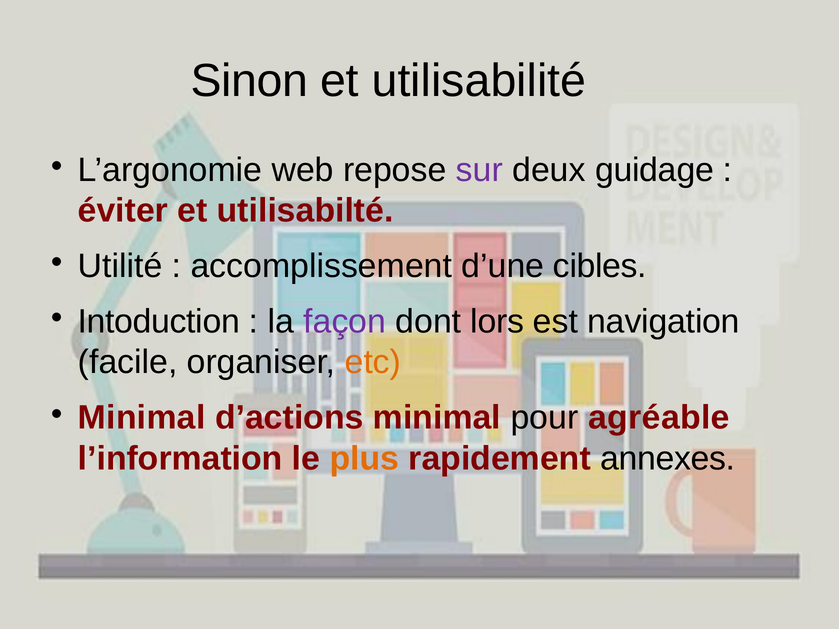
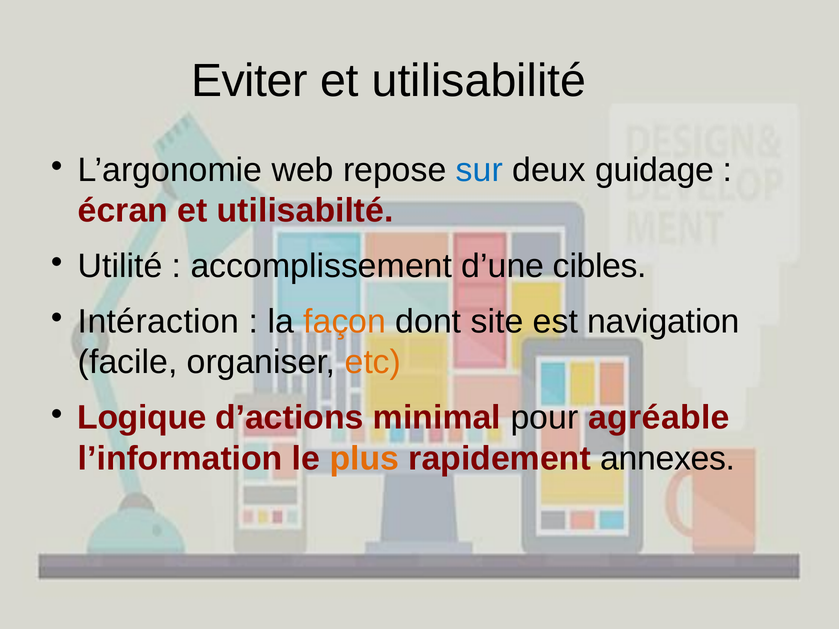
Sinon: Sinon -> Eviter
sur colour: purple -> blue
éviter: éviter -> écran
Intoduction: Intoduction -> Intéraction
façon colour: purple -> orange
lors: lors -> site
Minimal at (142, 418): Minimal -> Logique
